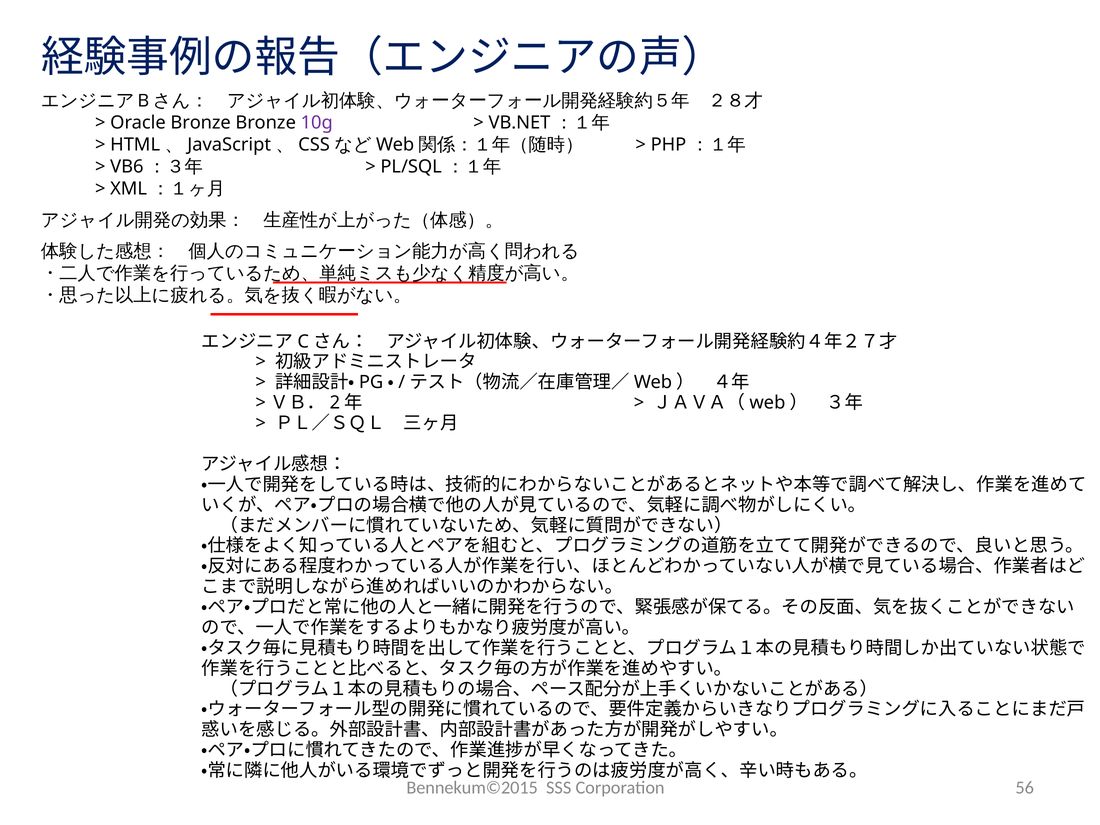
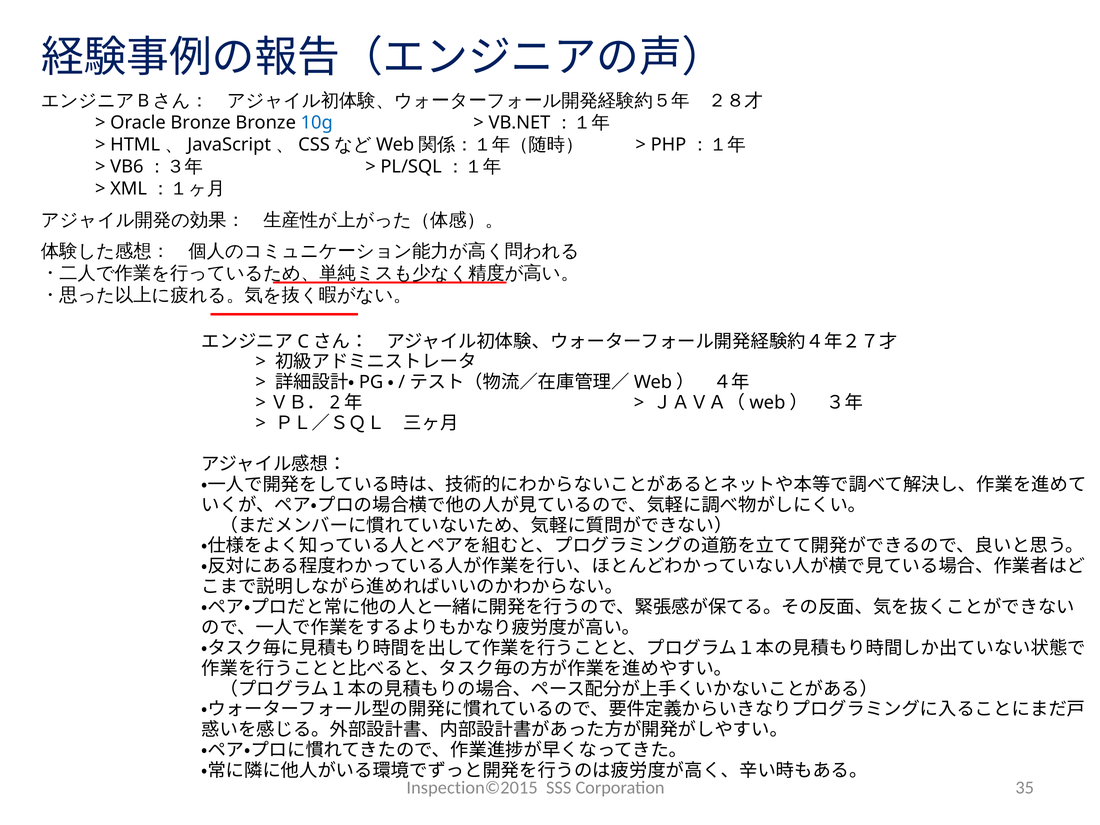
10g colour: purple -> blue
Bennekum©2015: Bennekum©2015 -> Inspection©2015
56: 56 -> 35
